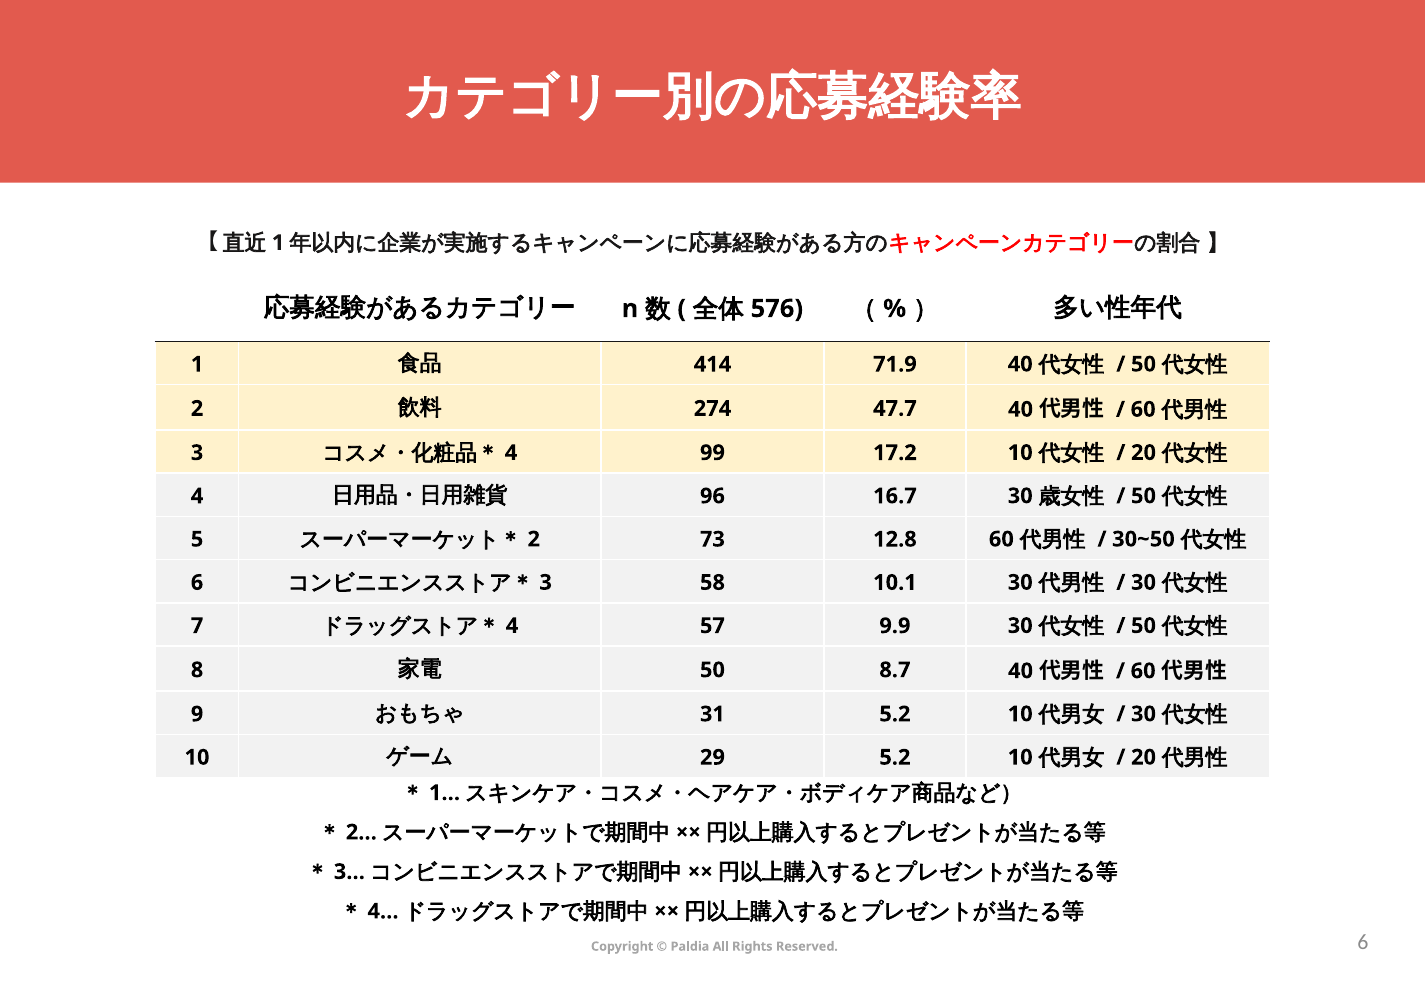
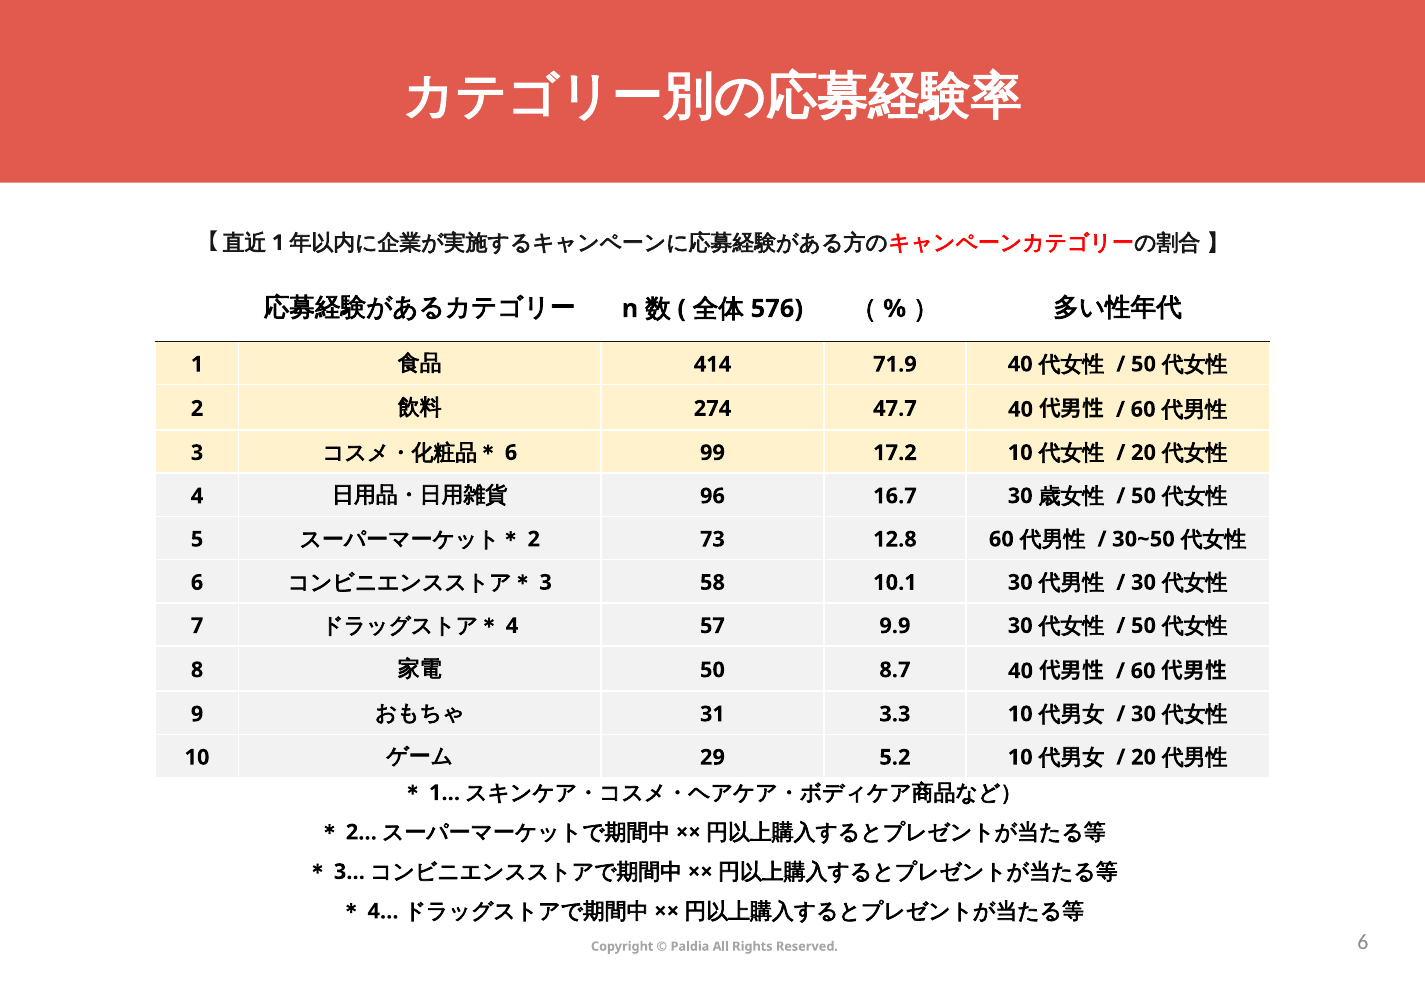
4 at (511, 452): 4 -> 6
31 5.2: 5.2 -> 3.3
